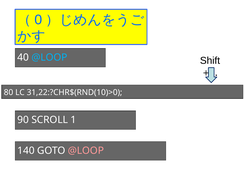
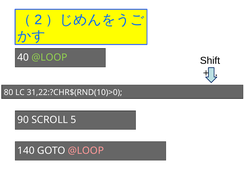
0: 0 -> 2
@LOOP at (49, 58) colour: light blue -> light green
1: 1 -> 5
